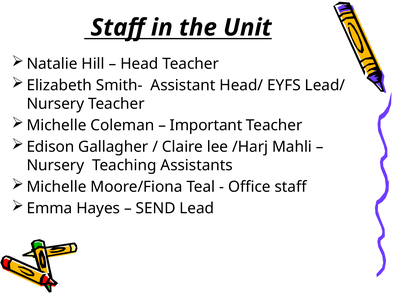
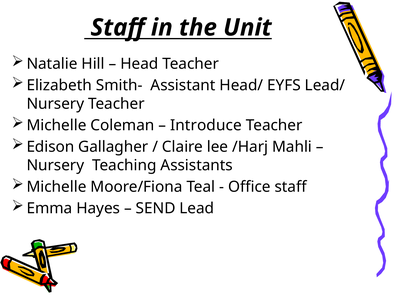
Important: Important -> Introduce
